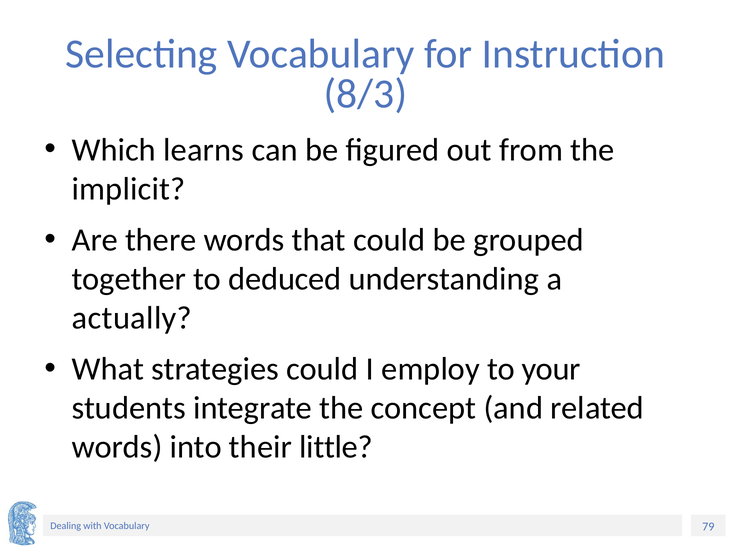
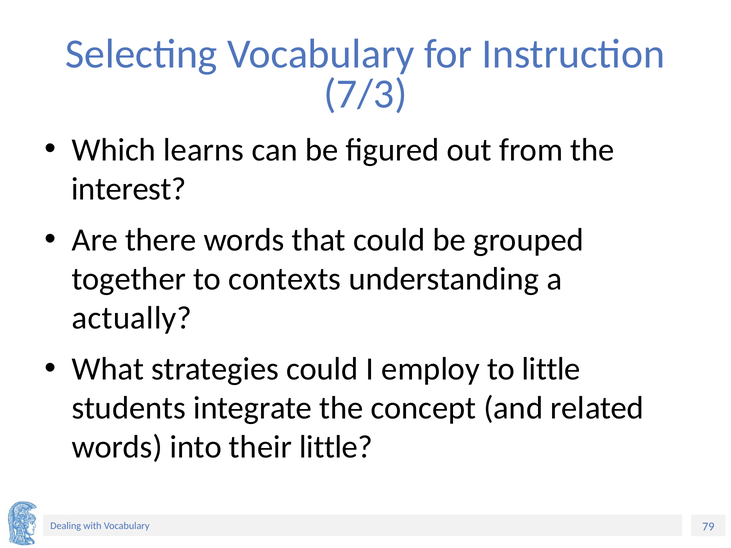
8/3: 8/3 -> 7/3
implicit: implicit -> interest
deduced: deduced -> contexts
to your: your -> little
